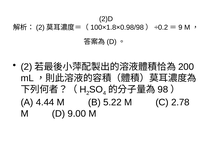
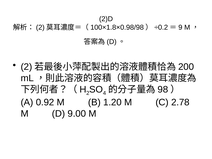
4.44: 4.44 -> 0.92
5.22: 5.22 -> 1.20
